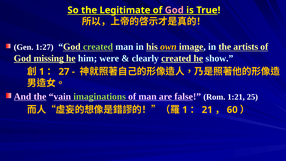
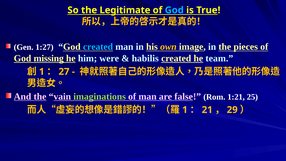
God at (174, 10) colour: pink -> light blue
created at (98, 47) colour: light green -> light blue
artists: artists -> pieces
clearly: clearly -> habilis
show: show -> team
60: 60 -> 29
